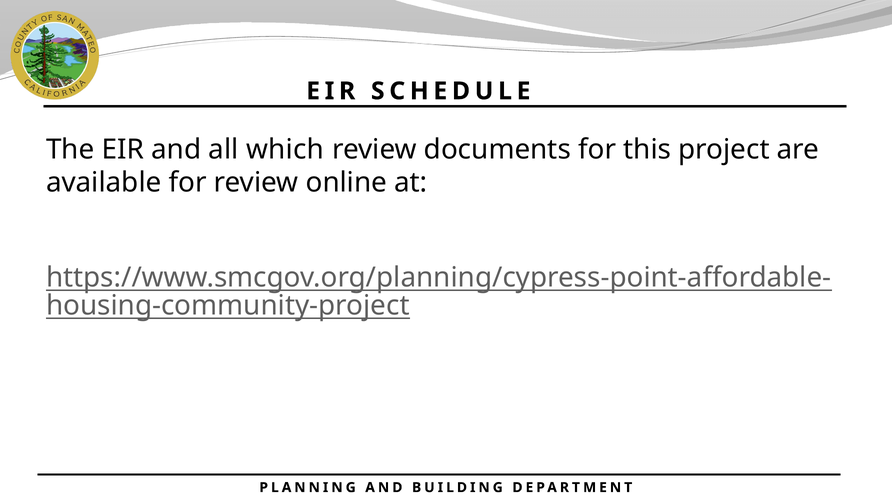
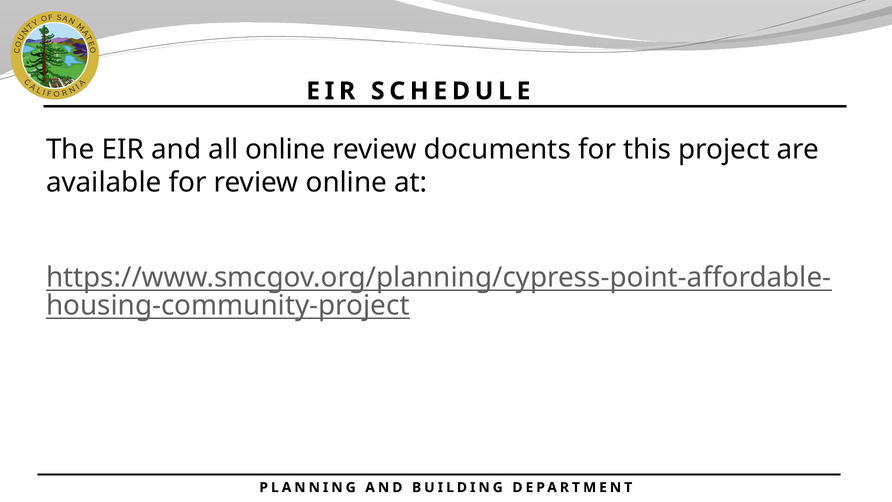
all which: which -> online
